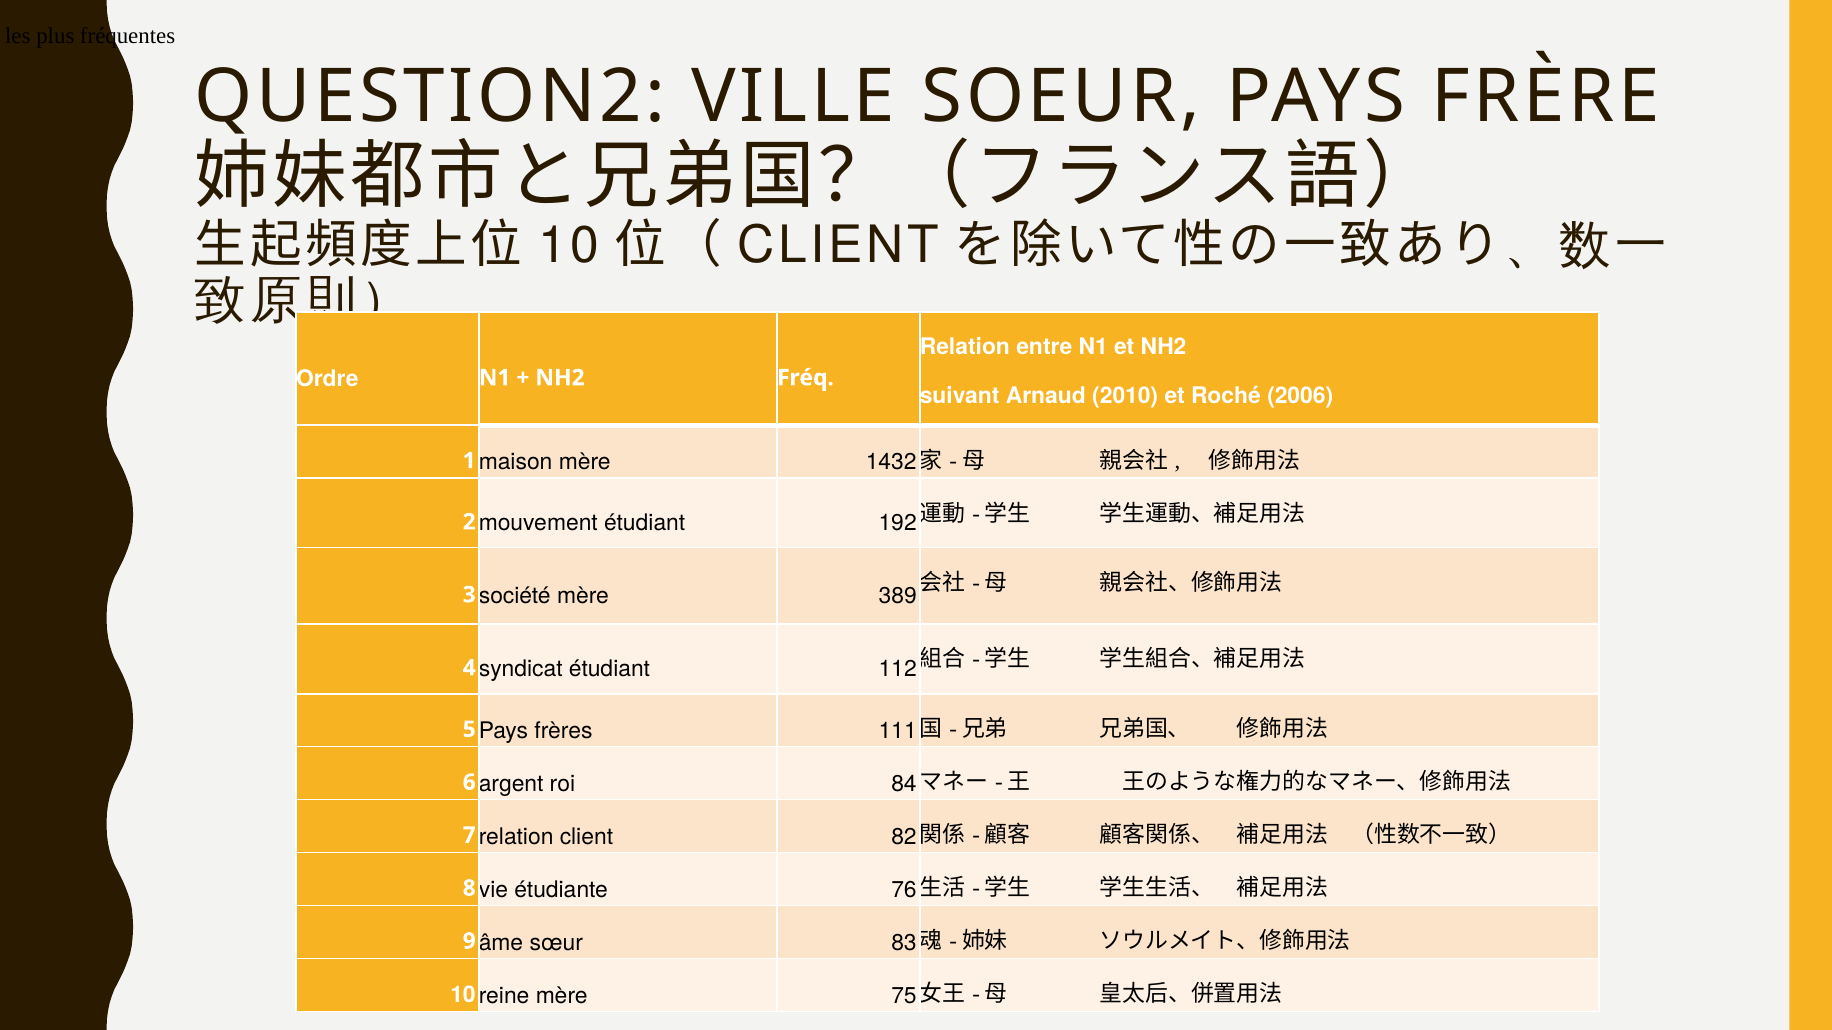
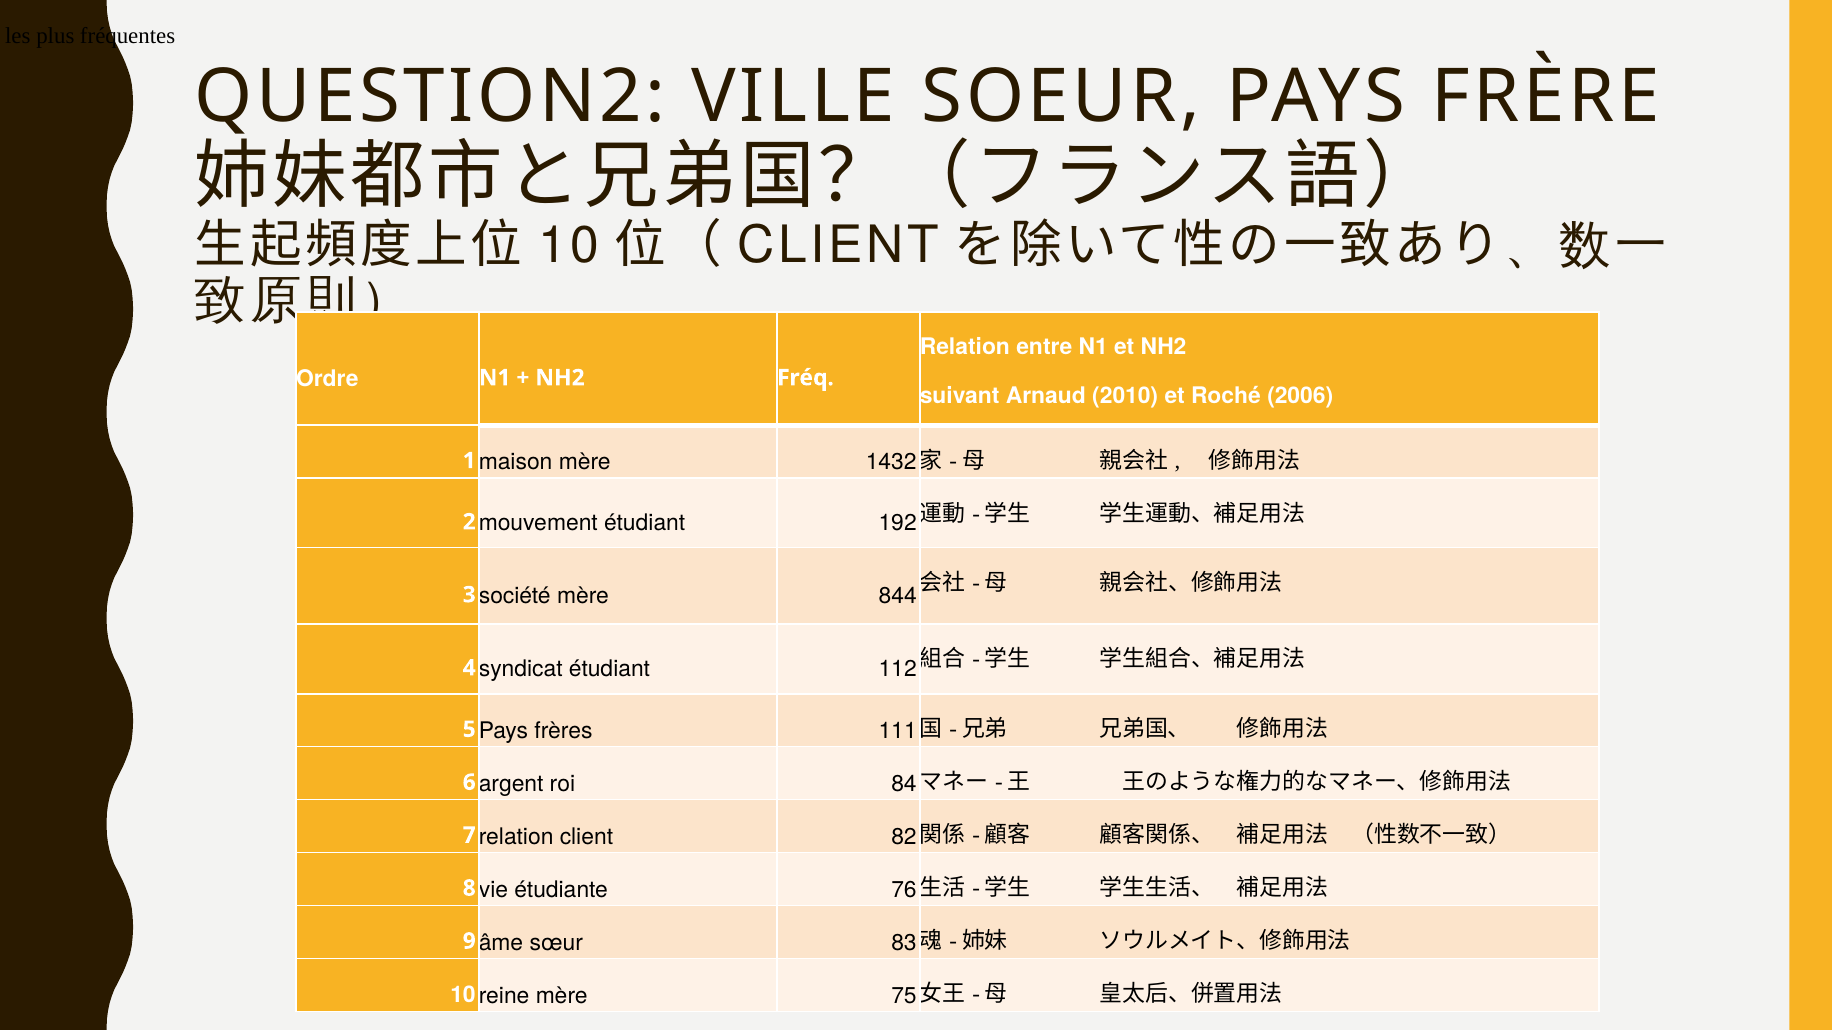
389: 389 -> 844
